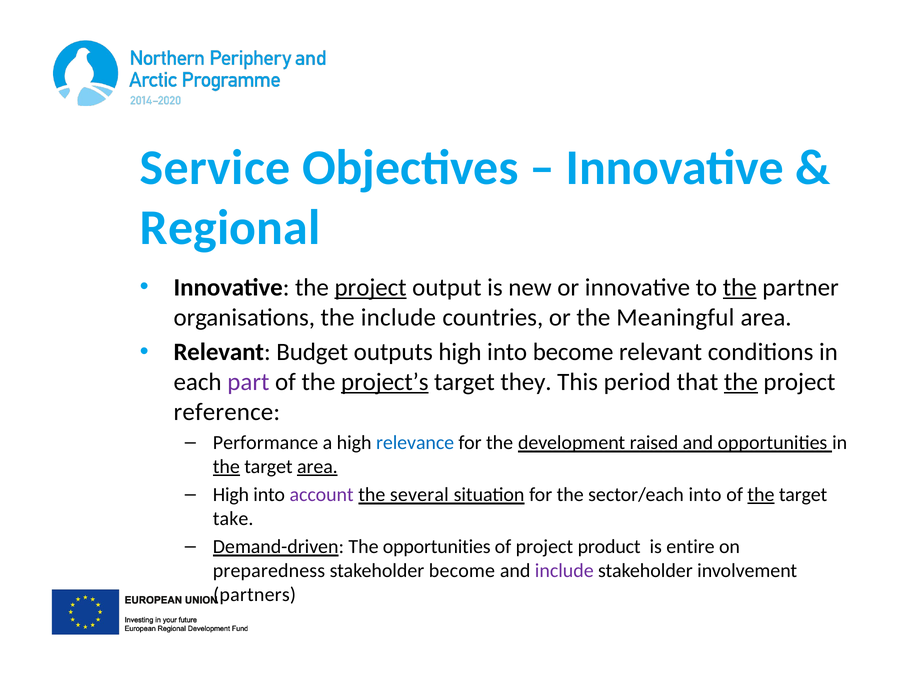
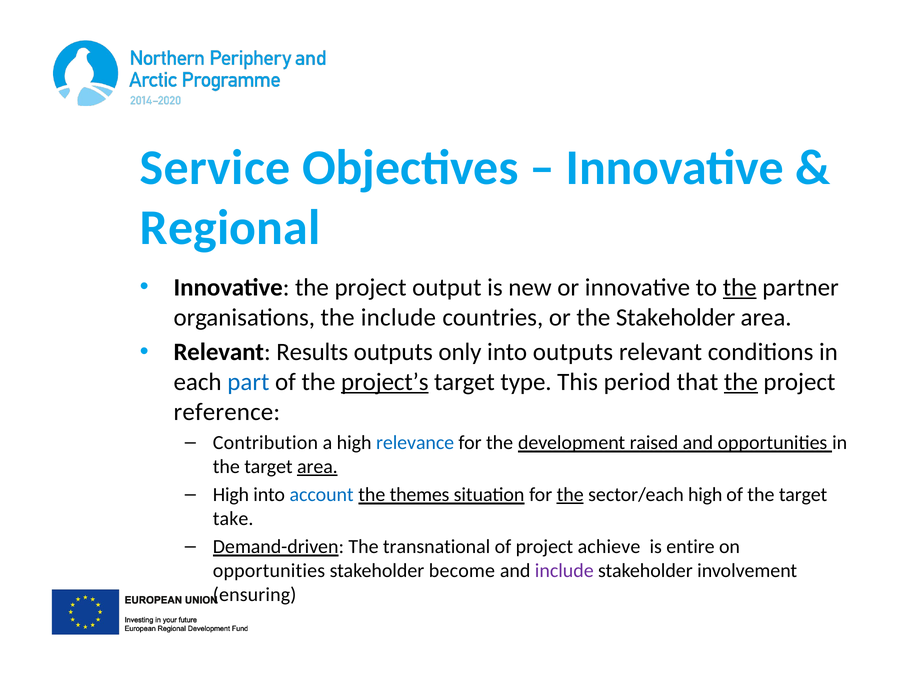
project at (371, 287) underline: present -> none
the Meaningful: Meaningful -> Stakeholder
Budget: Budget -> Results
outputs high: high -> only
into become: become -> outputs
part colour: purple -> blue
they: they -> type
Performance: Performance -> Contribution
the at (226, 467) underline: present -> none
account colour: purple -> blue
several: several -> themes
the at (570, 495) underline: none -> present
sector/each into: into -> high
the at (761, 495) underline: present -> none
The opportunities: opportunities -> transnational
product: product -> achieve
preparedness at (269, 571): preparedness -> opportunities
partners: partners -> ensuring
